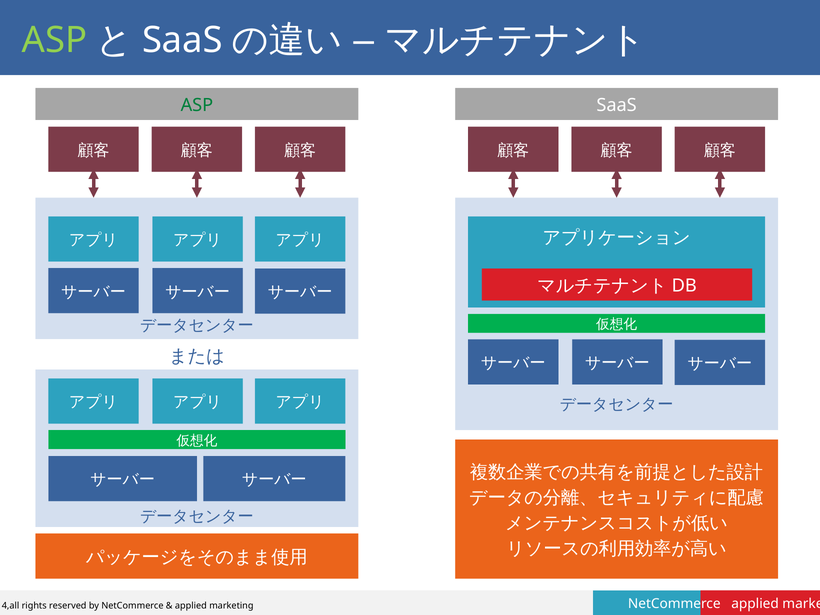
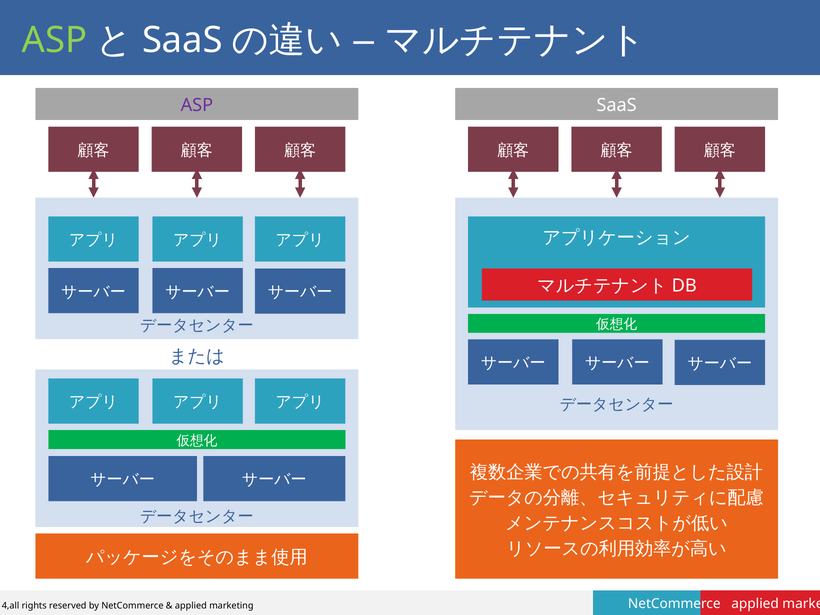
ASP at (197, 105) colour: green -> purple
